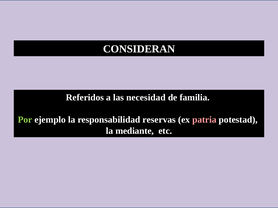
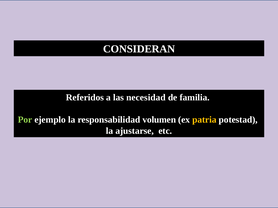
reservas: reservas -> volumen
patria colour: pink -> yellow
mediante: mediante -> ajustarse
